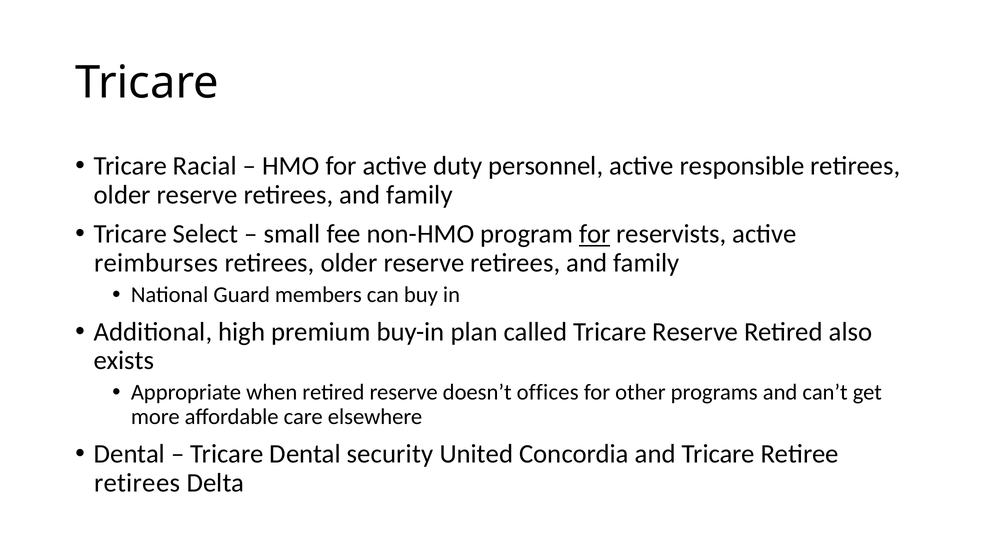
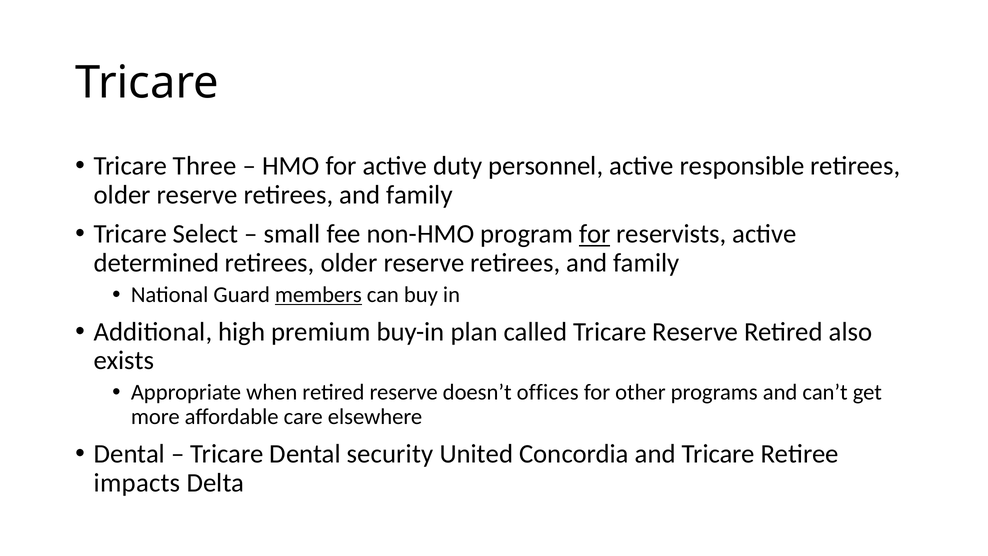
Racial: Racial -> Three
reimburses: reimburses -> determined
members underline: none -> present
retirees at (137, 483): retirees -> impacts
